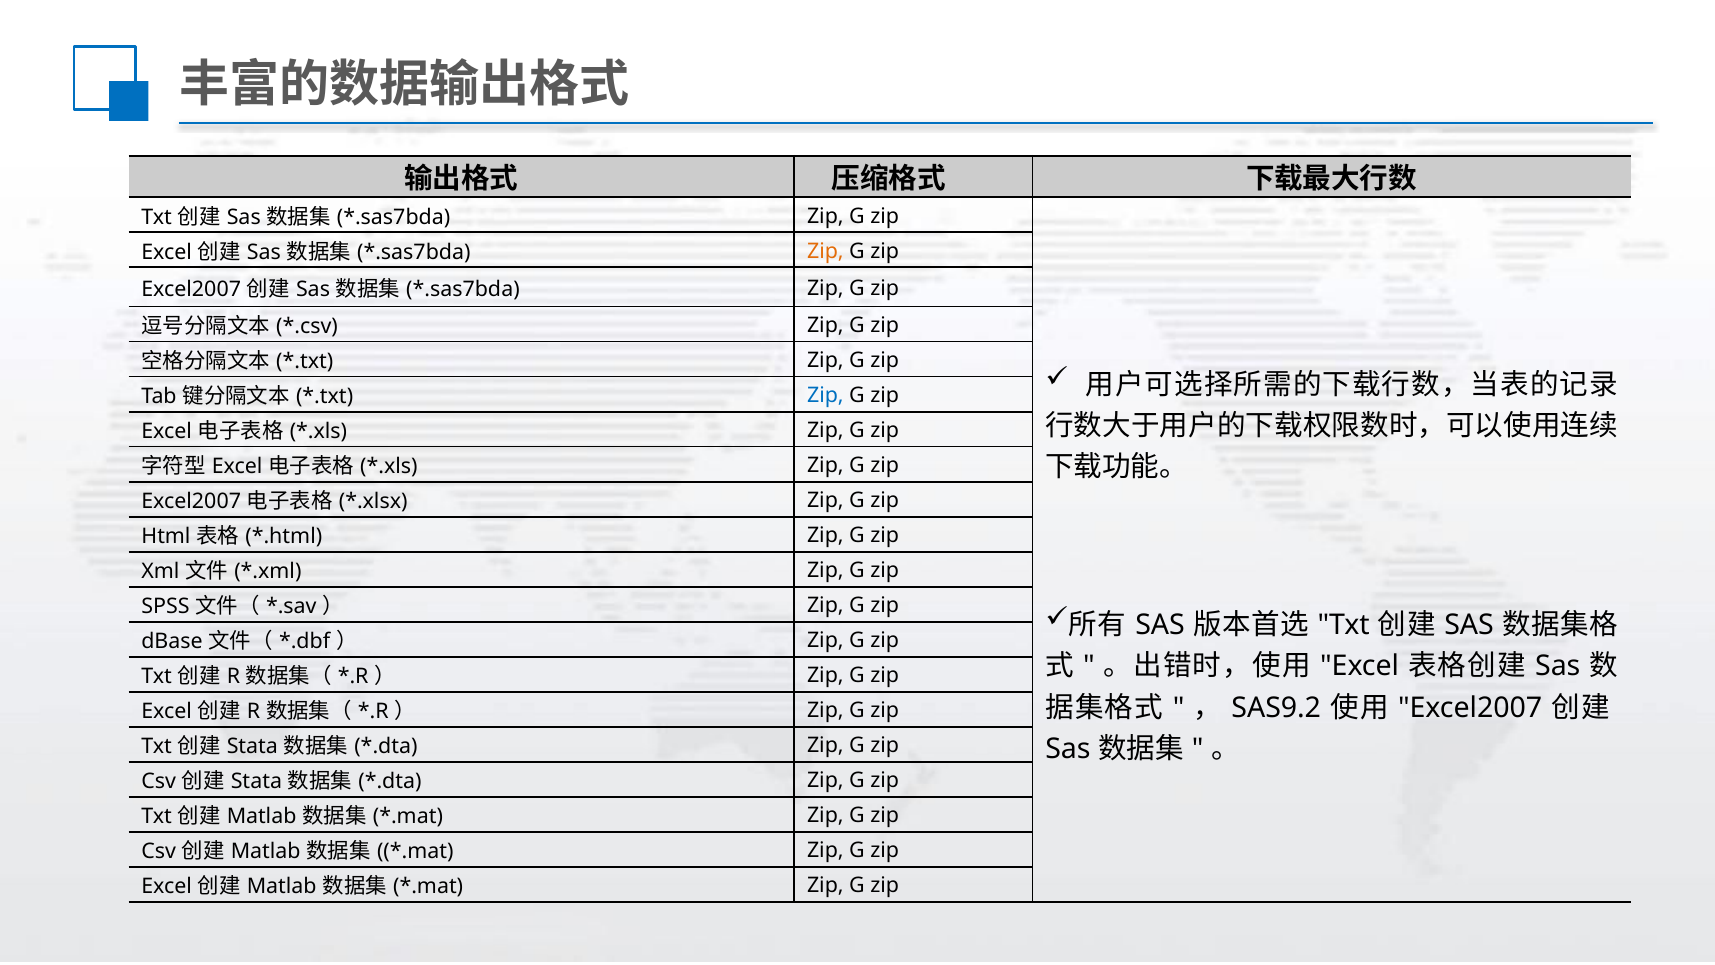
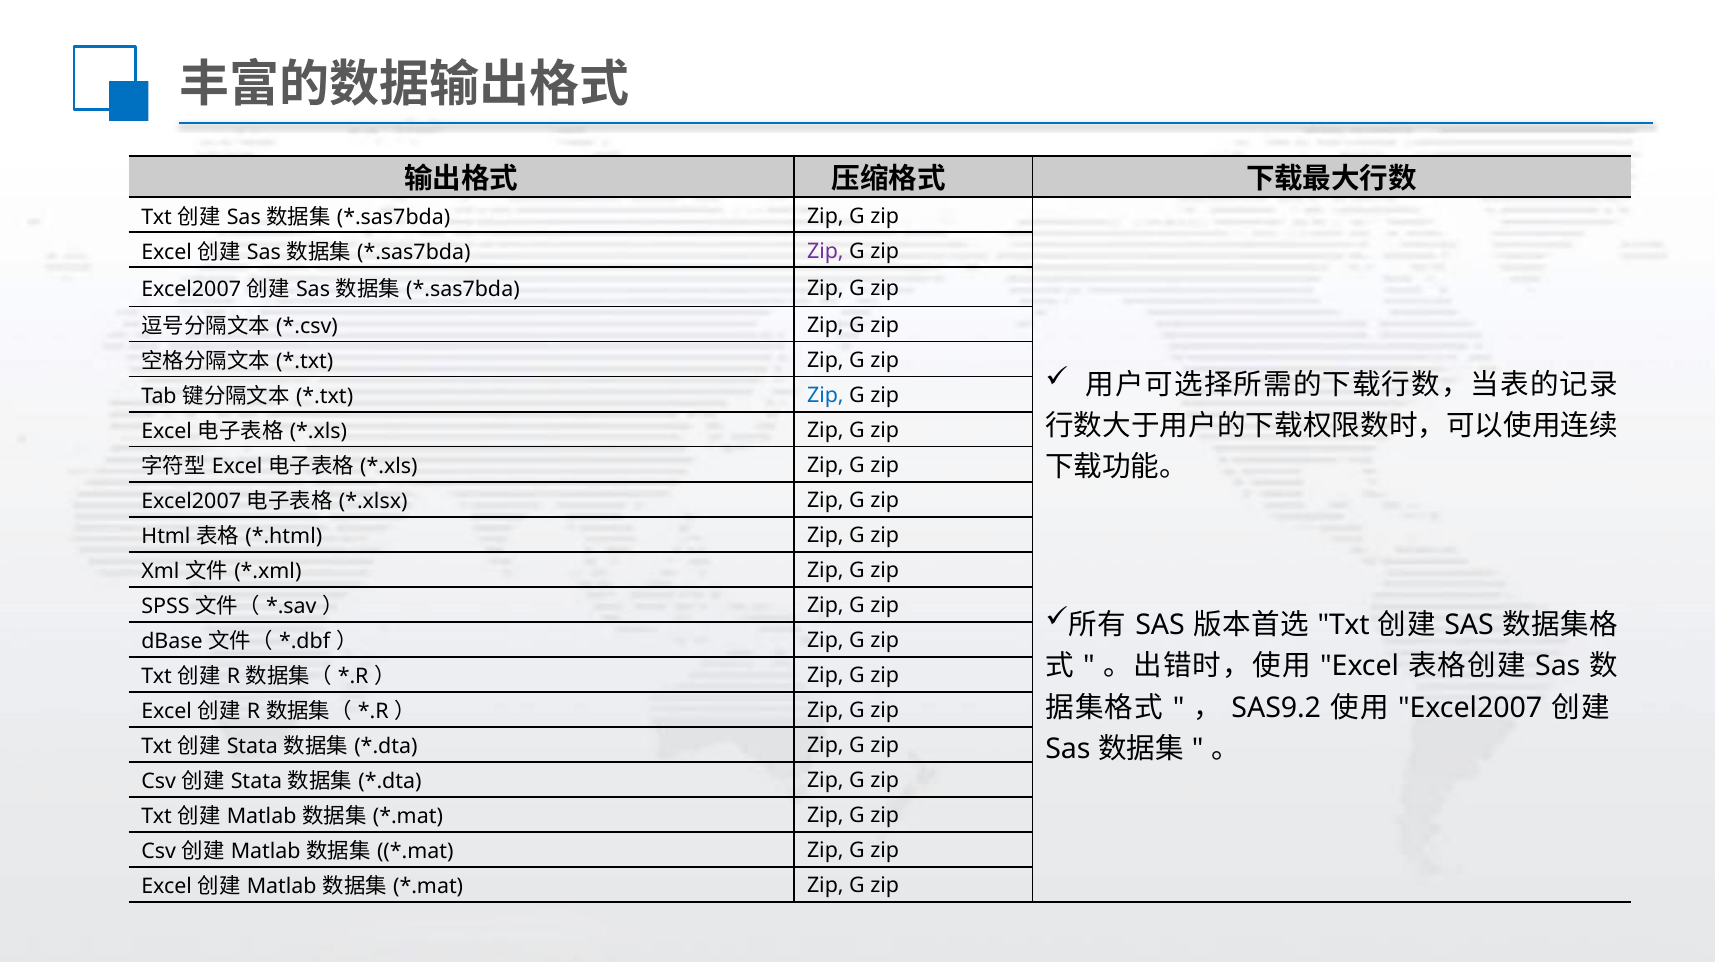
Zip at (825, 251) colour: orange -> purple
